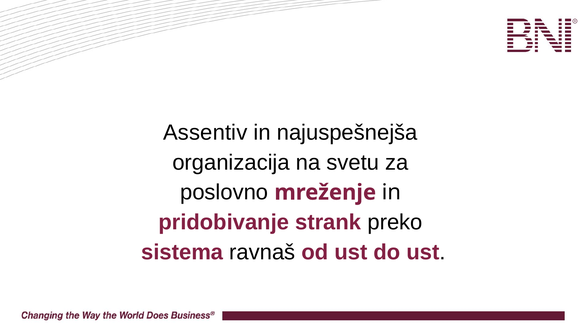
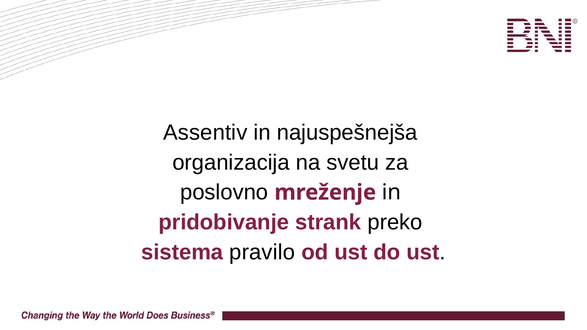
ravnaš: ravnaš -> pravilo
